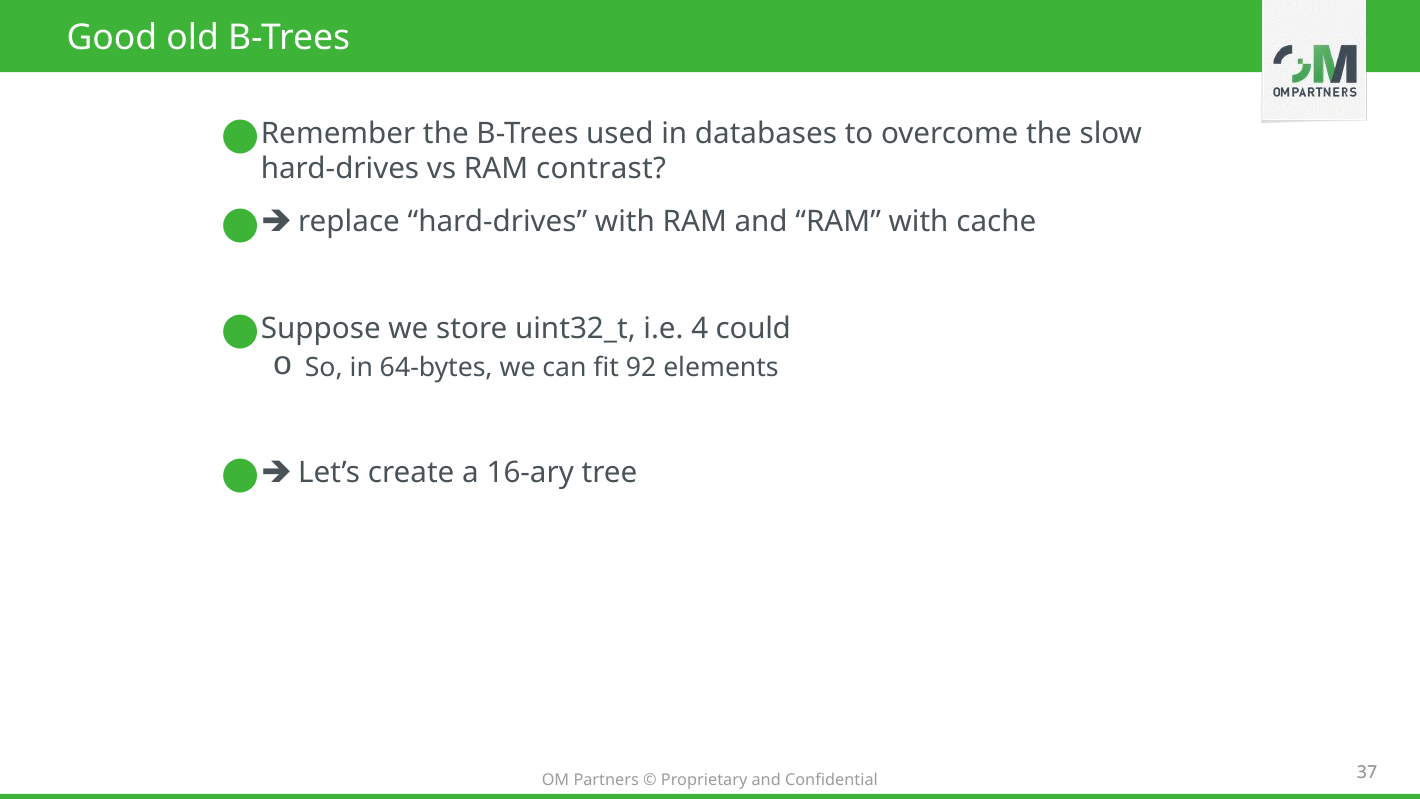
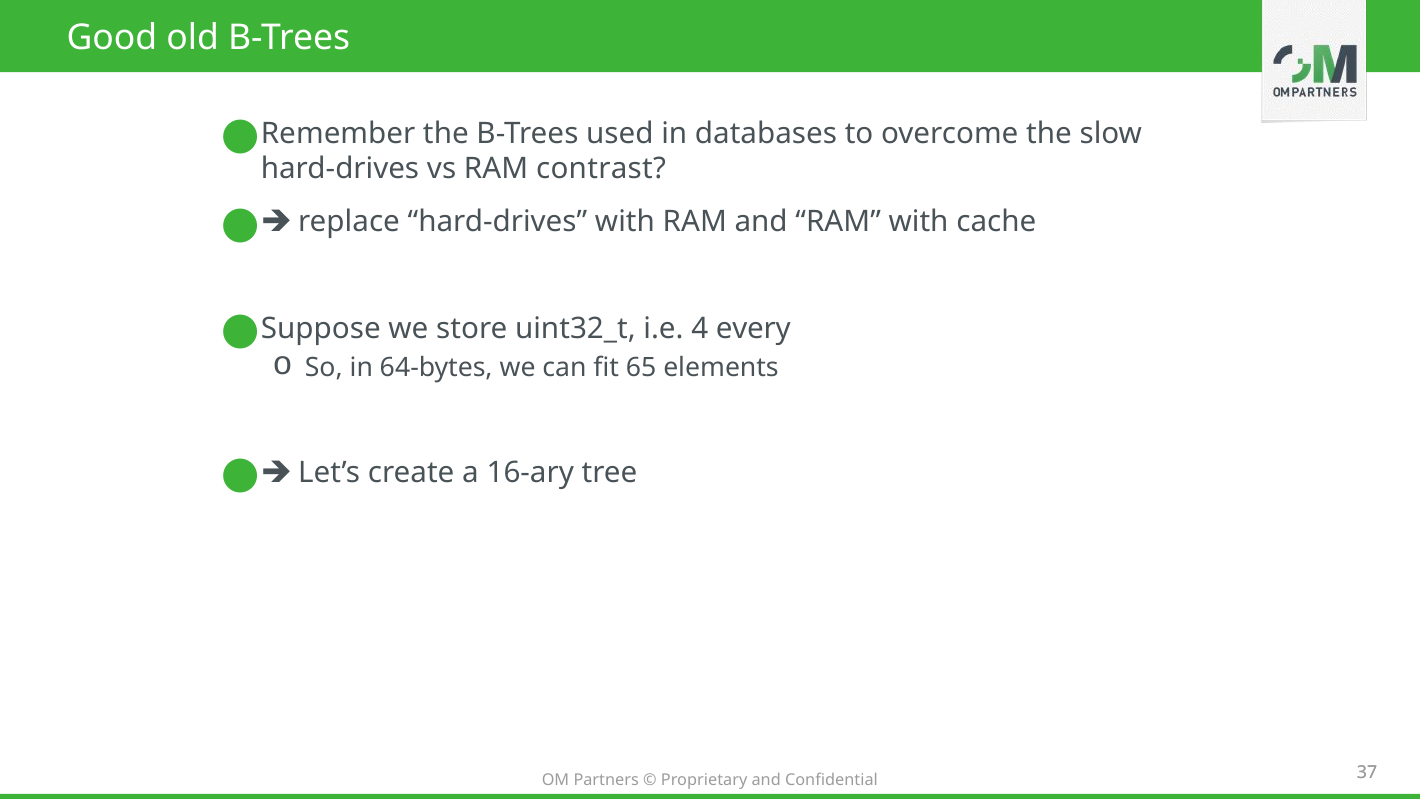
could: could -> every
92: 92 -> 65
